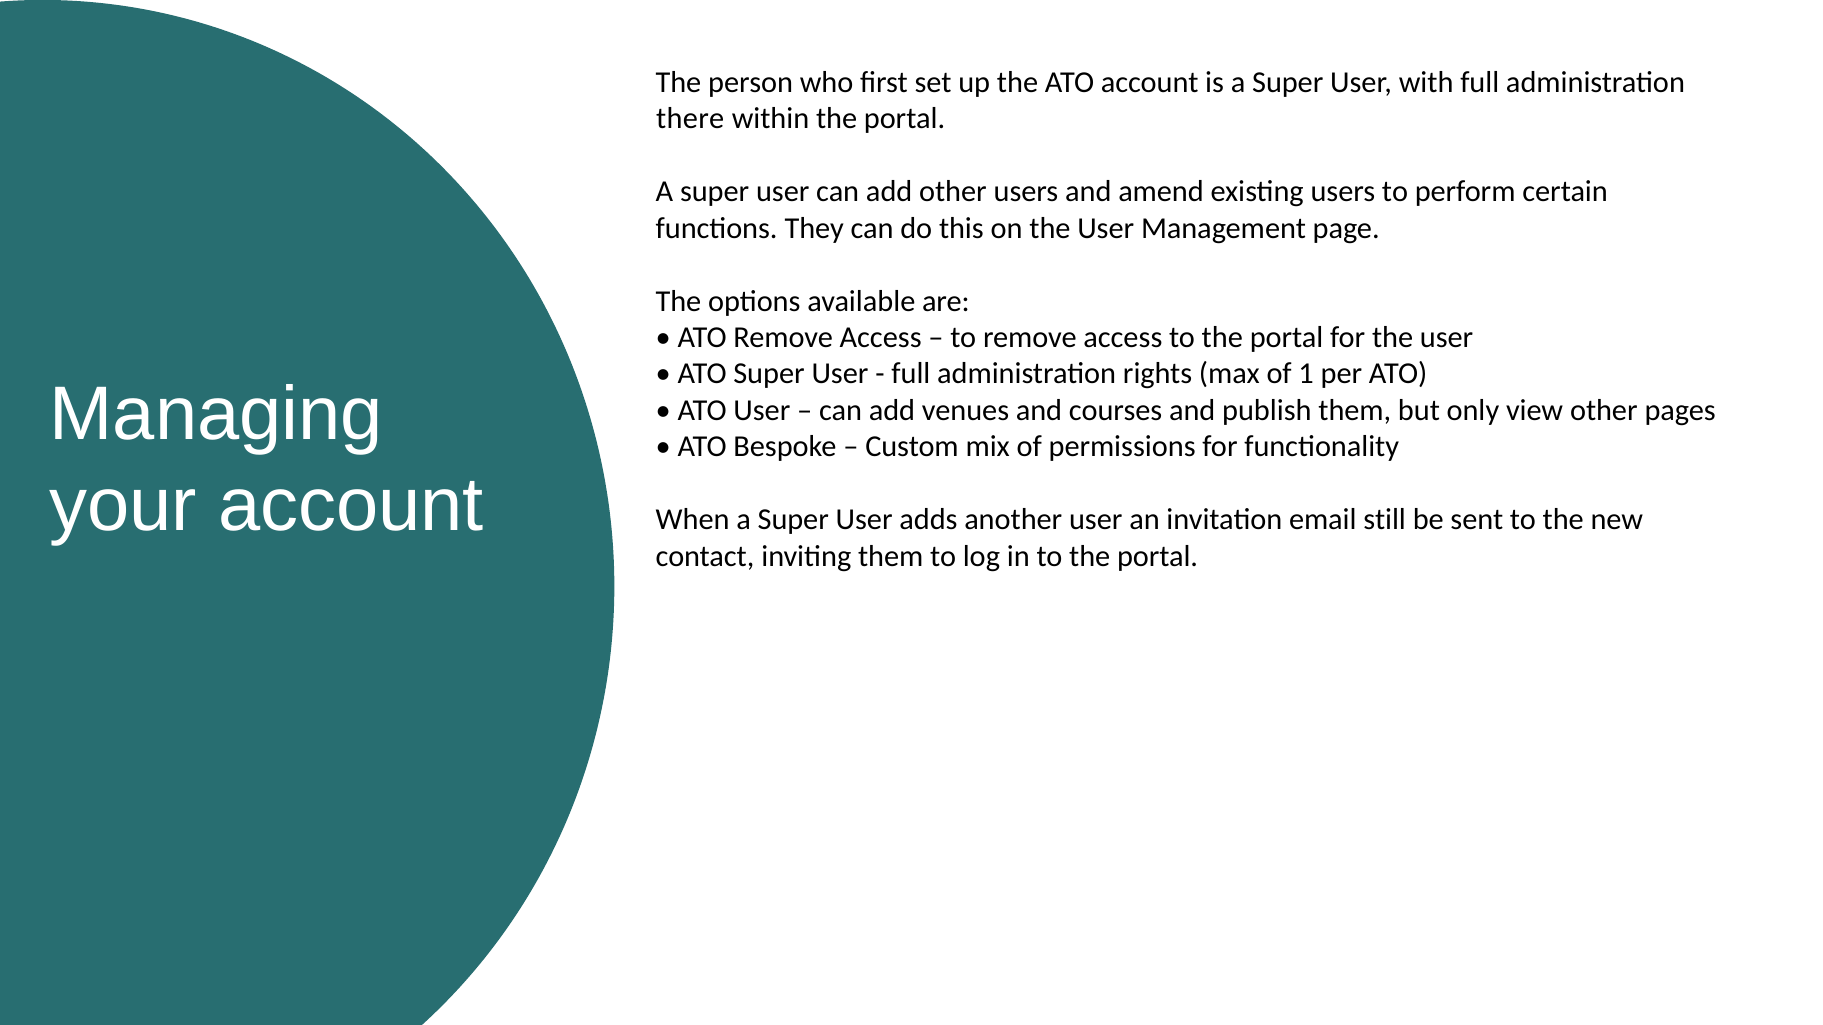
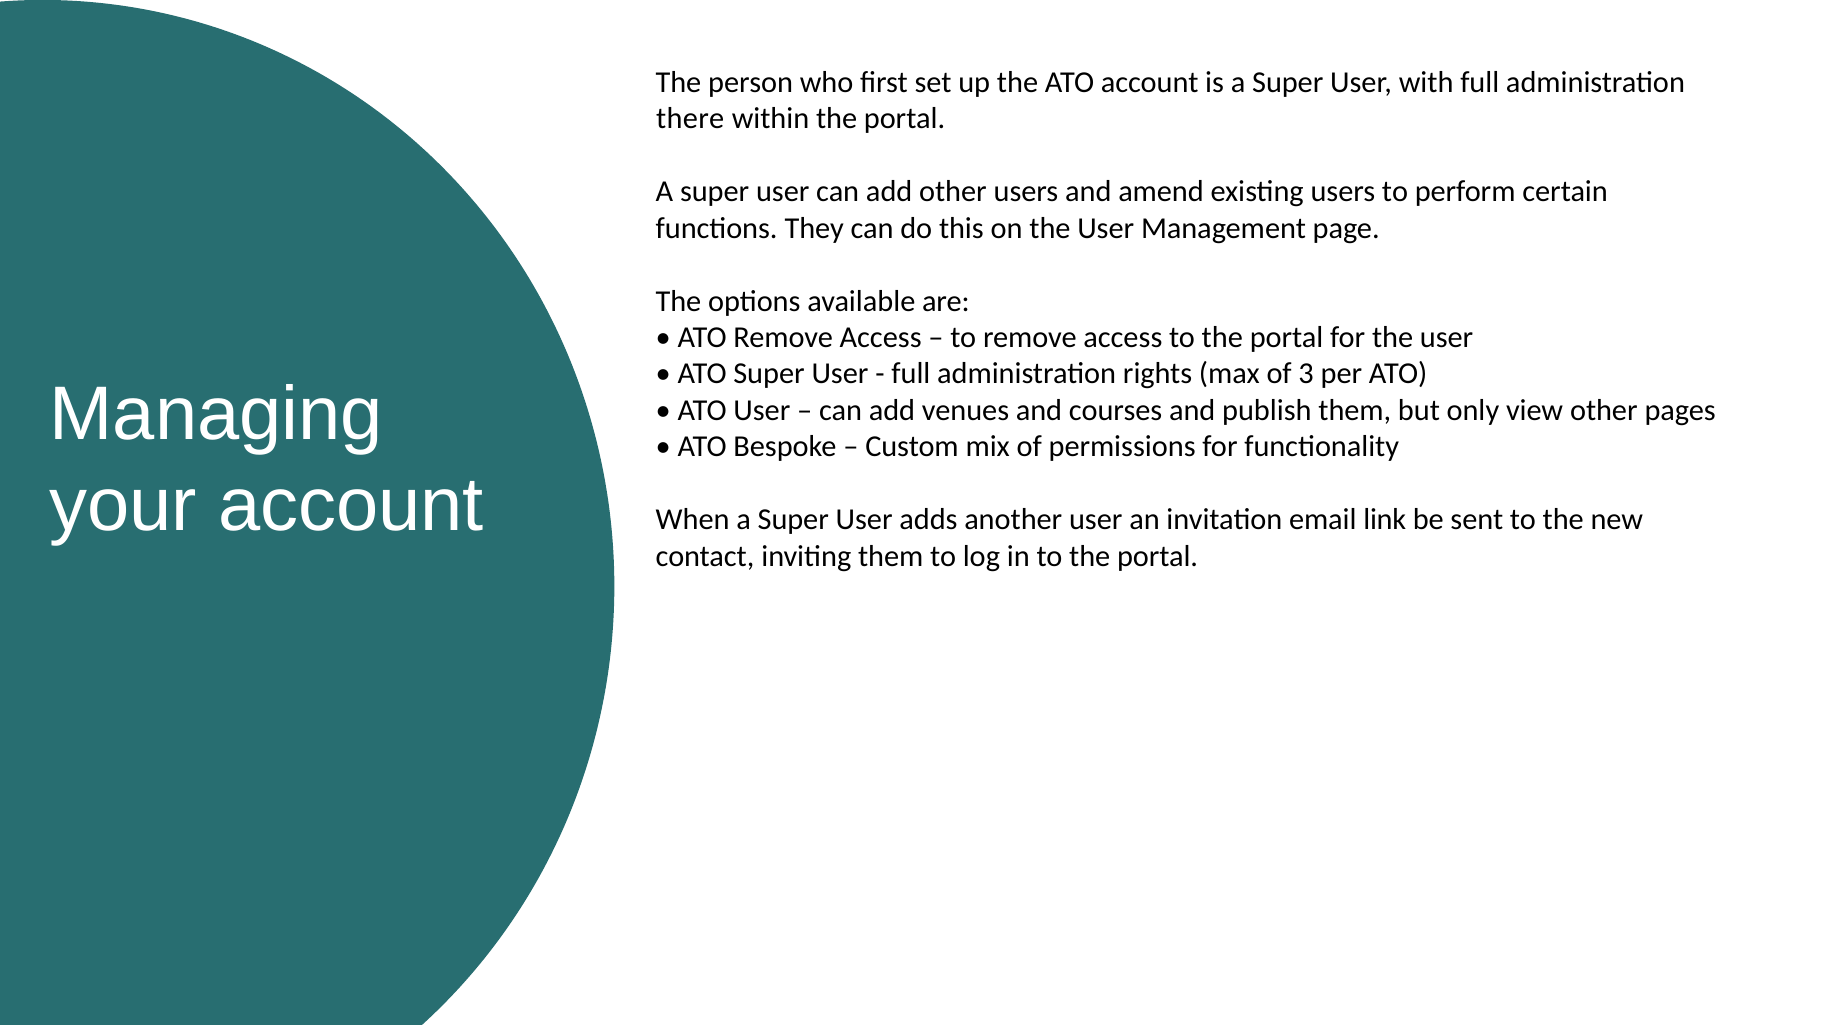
1: 1 -> 3
still: still -> link
